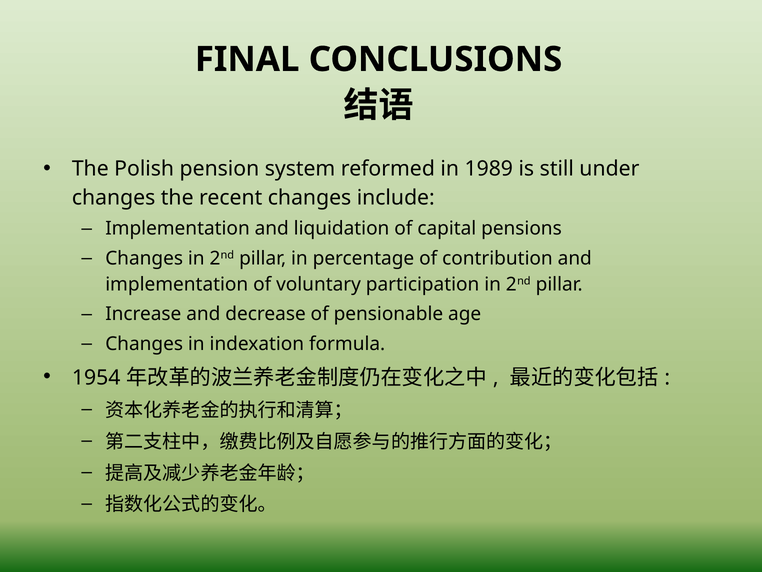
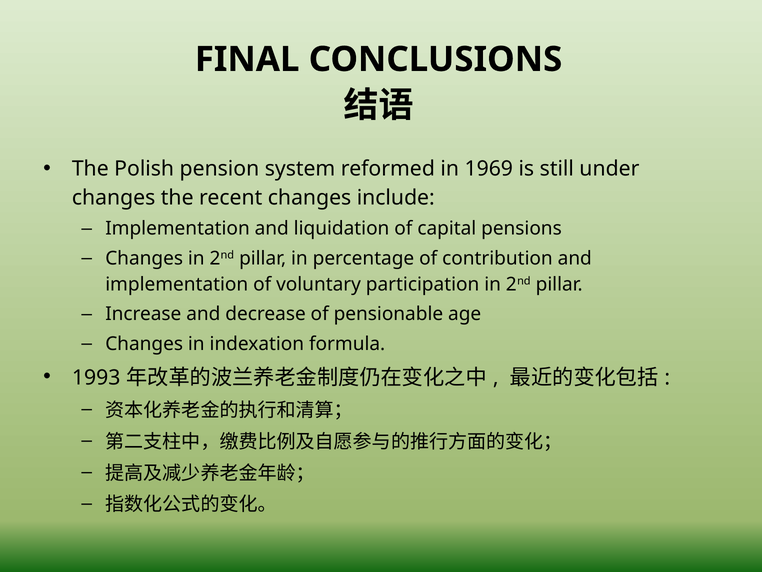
1989: 1989 -> 1969
1954: 1954 -> 1993
